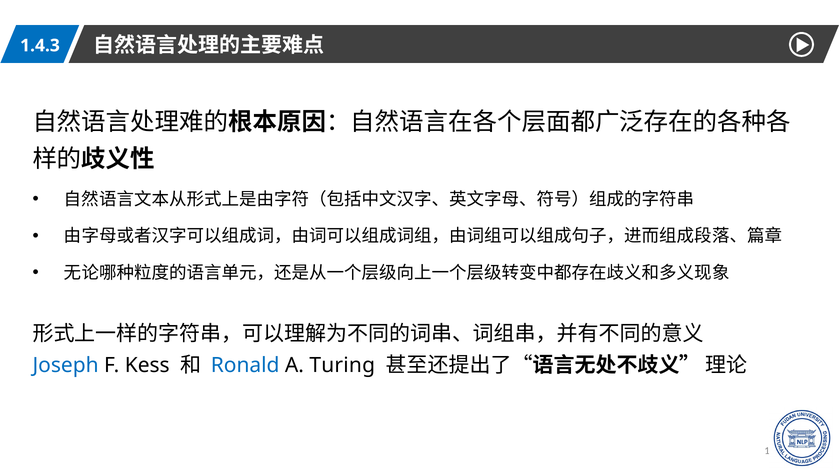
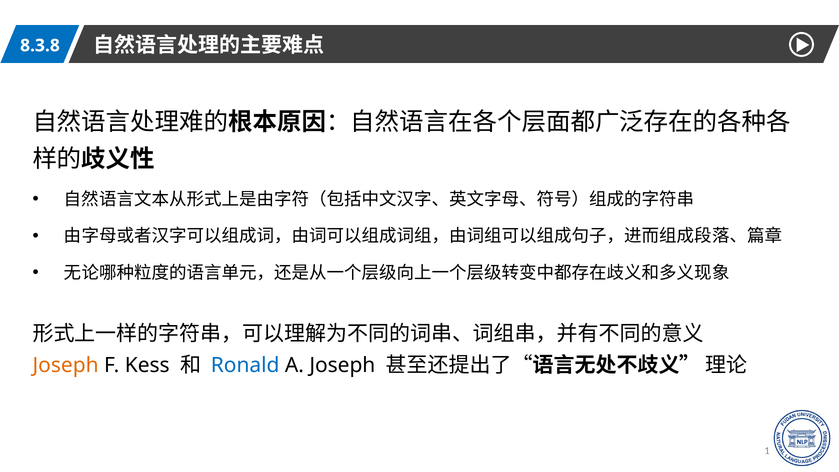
1.4.3: 1.4.3 -> 8.3.8
Joseph at (66, 365) colour: blue -> orange
A Turing: Turing -> Joseph
